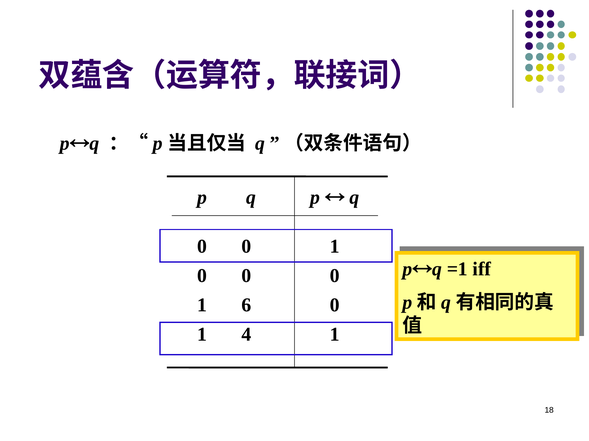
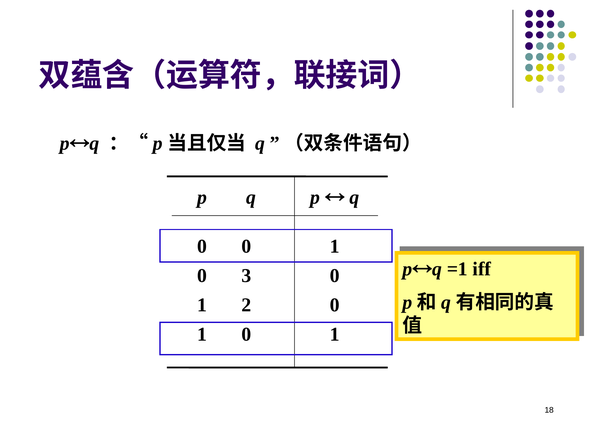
0 at (246, 276): 0 -> 3
6: 6 -> 2
4 at (246, 335): 4 -> 0
